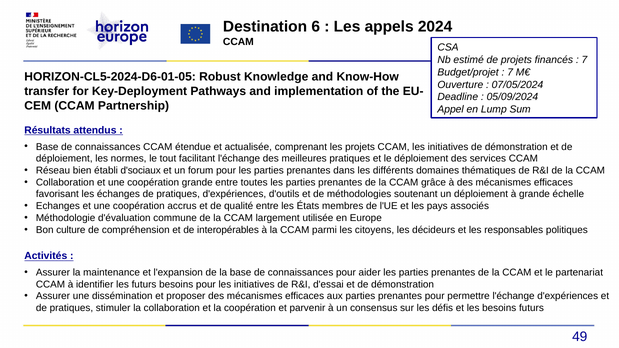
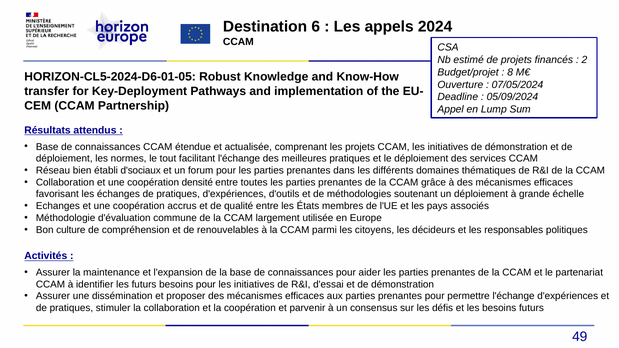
7 at (584, 60): 7 -> 2
7 at (510, 72): 7 -> 8
coopération grande: grande -> densité
interopérables: interopérables -> renouvelables
